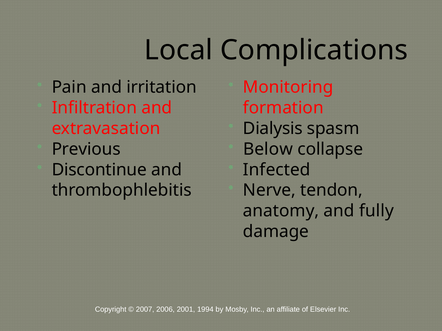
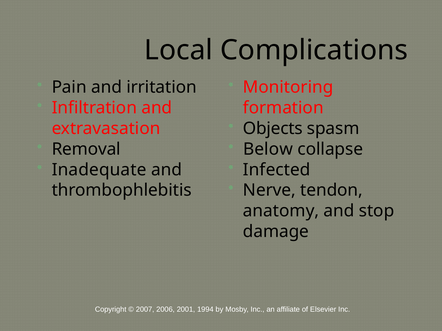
Dialysis: Dialysis -> Objects
Previous: Previous -> Removal
Discontinue: Discontinue -> Inadequate
fully: fully -> stop
